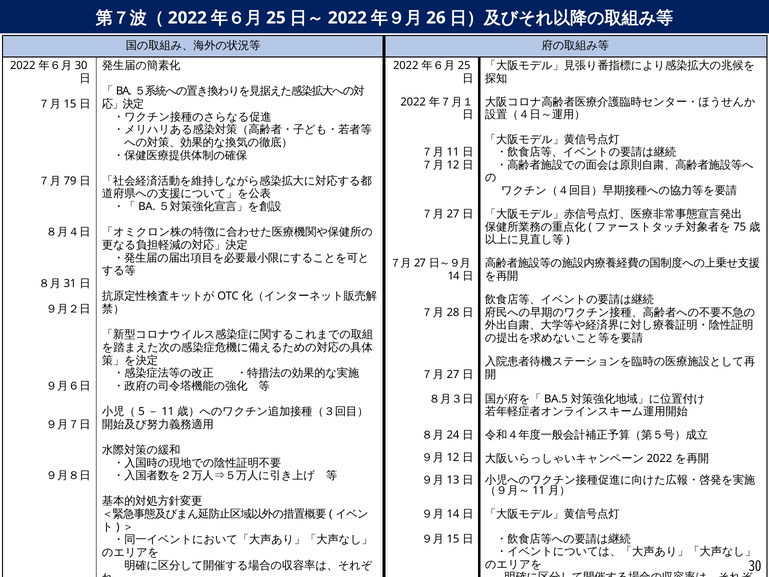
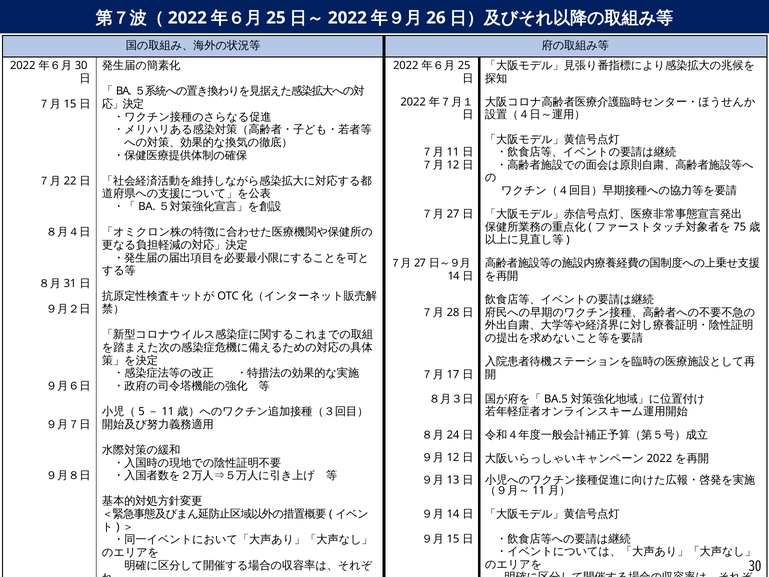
79: 79 -> 22
27 at (453, 374): 27 -> 17
